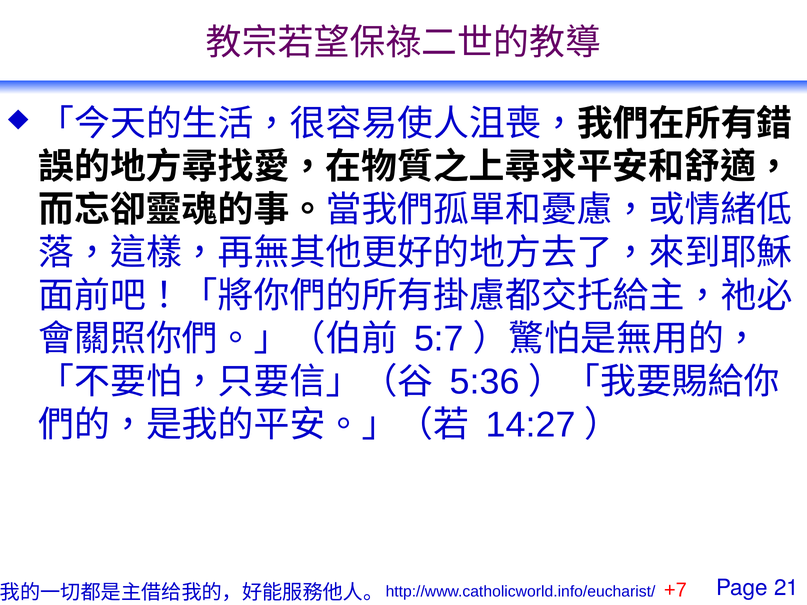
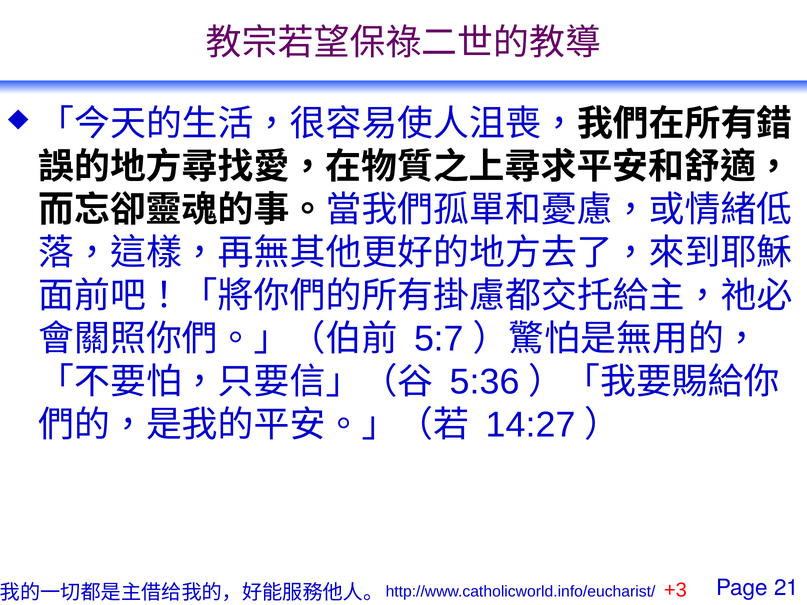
+7: +7 -> +3
